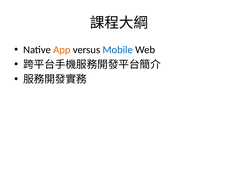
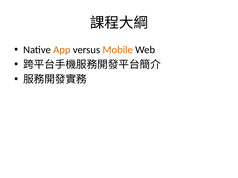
Mobile colour: blue -> orange
